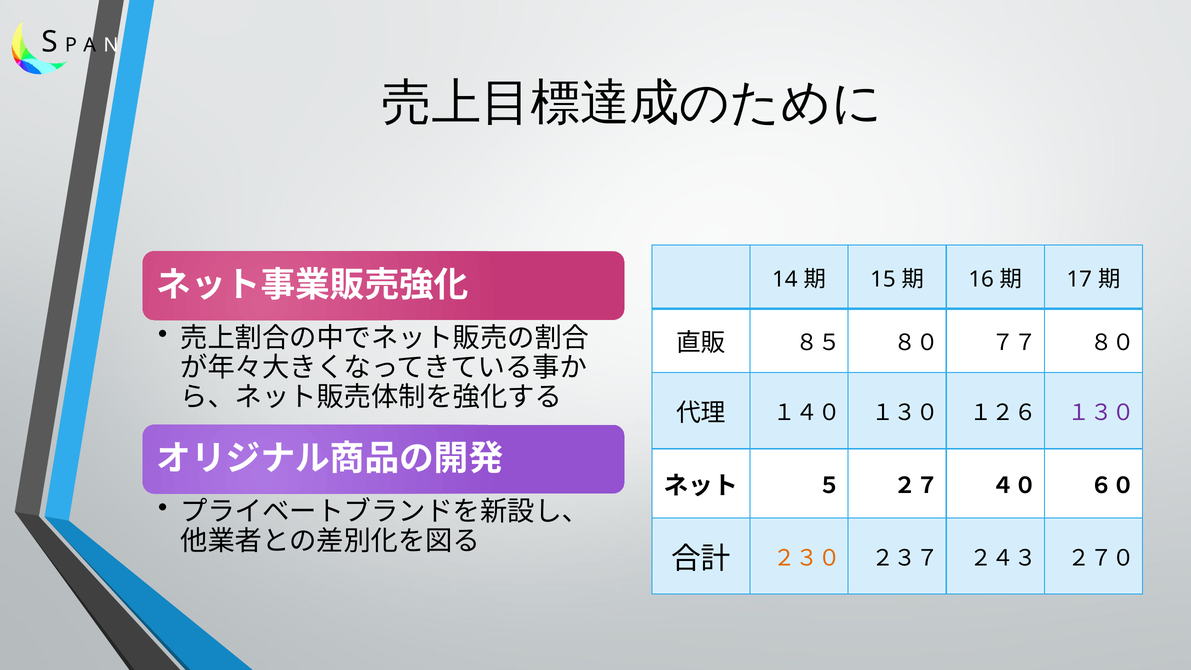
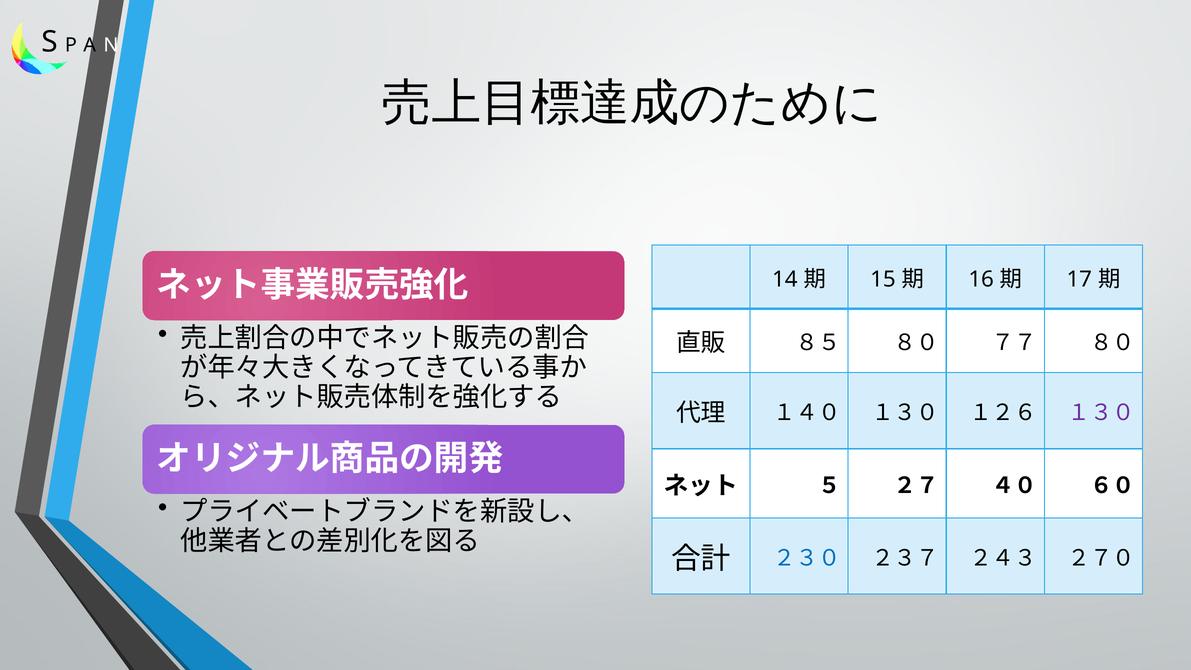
２３０ colour: orange -> blue
